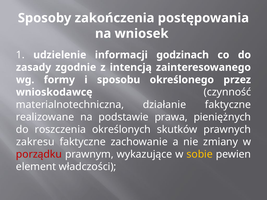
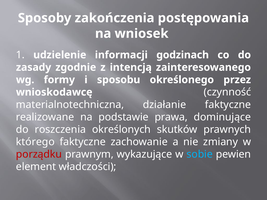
pieniężnych: pieniężnych -> dominujące
zakresu: zakresu -> którego
sobie colour: yellow -> light blue
